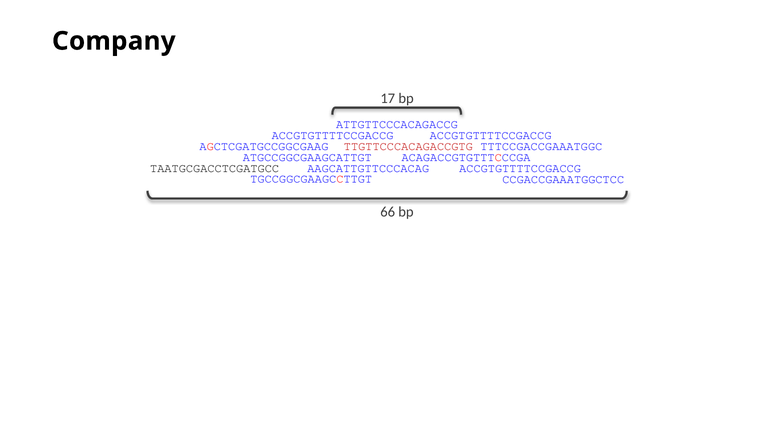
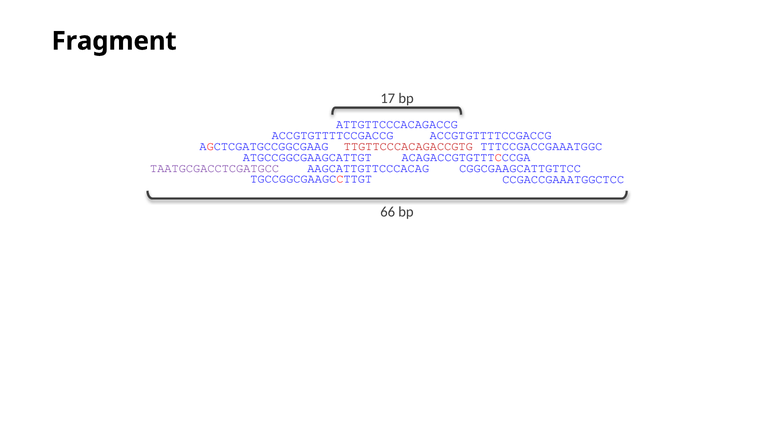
Company: Company -> Fragment
TAATGCGACCTCGATGCC colour: black -> purple
AAGCATTGTTCCCACAG ACCGTGTTTTCCGACCG: ACCGTGTTTTCCGACCG -> CGGCGAAGCATTGTTCC
